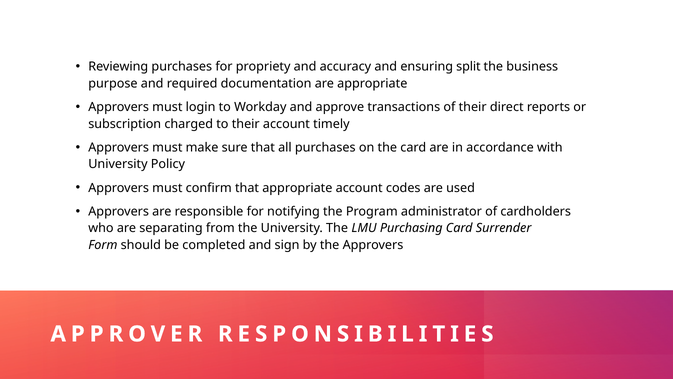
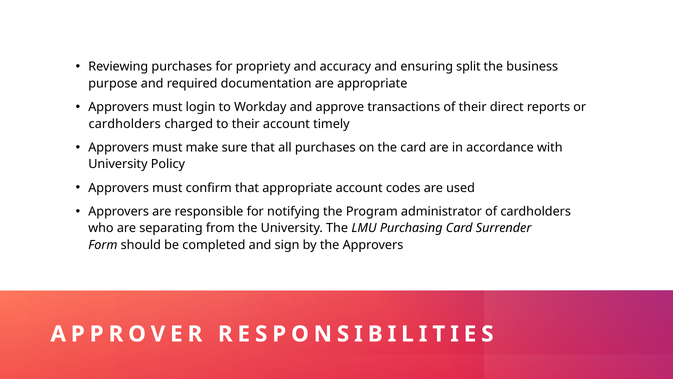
subscription at (125, 124): subscription -> cardholders
